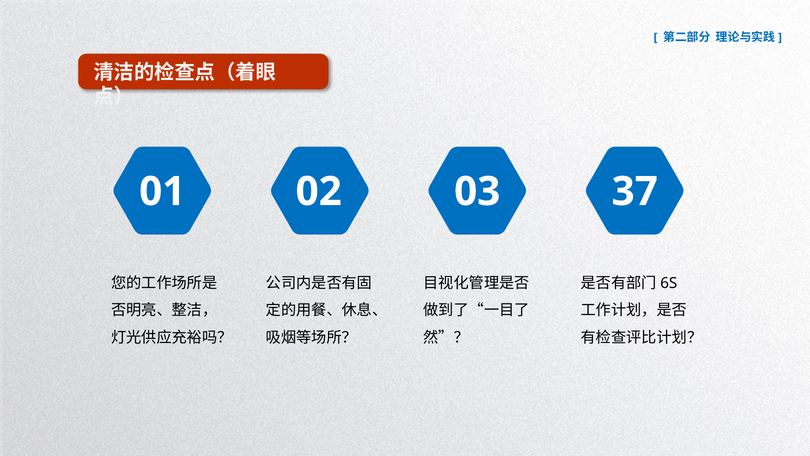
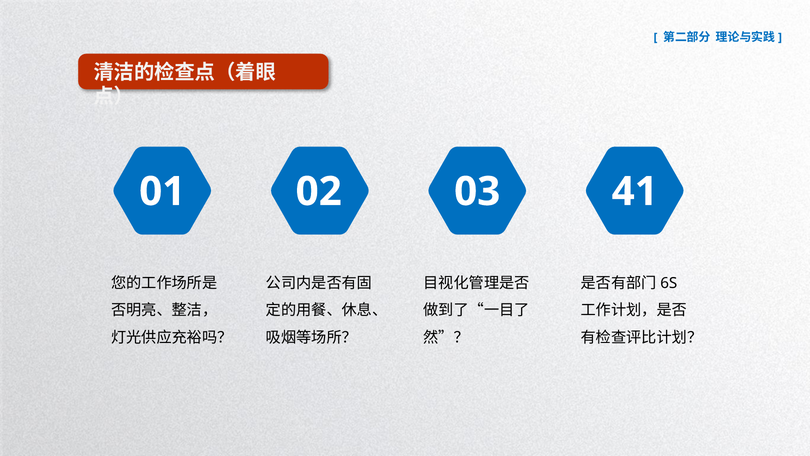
37: 37 -> 41
